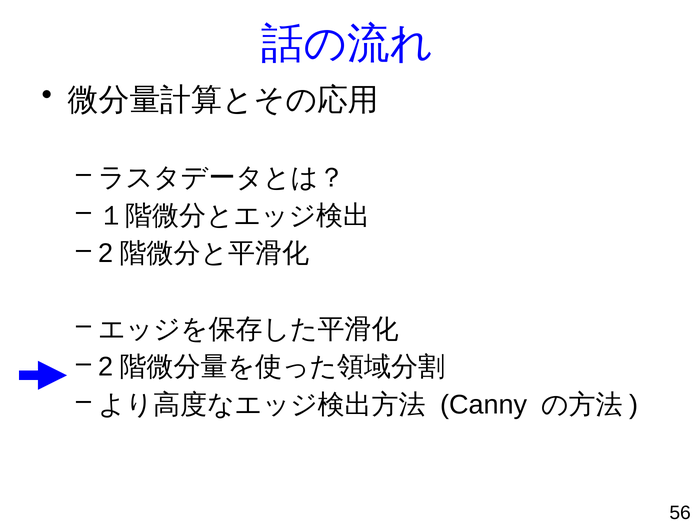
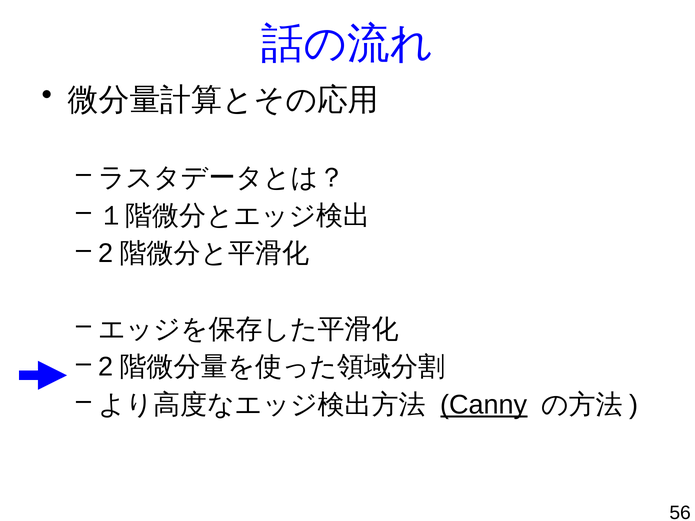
Canny underline: none -> present
